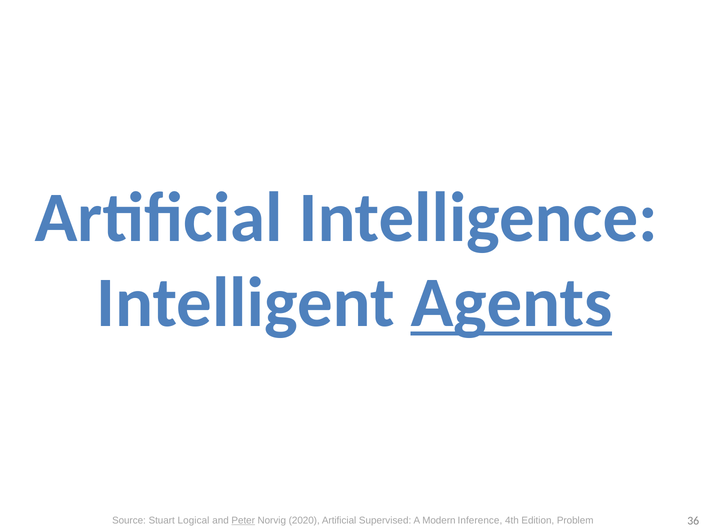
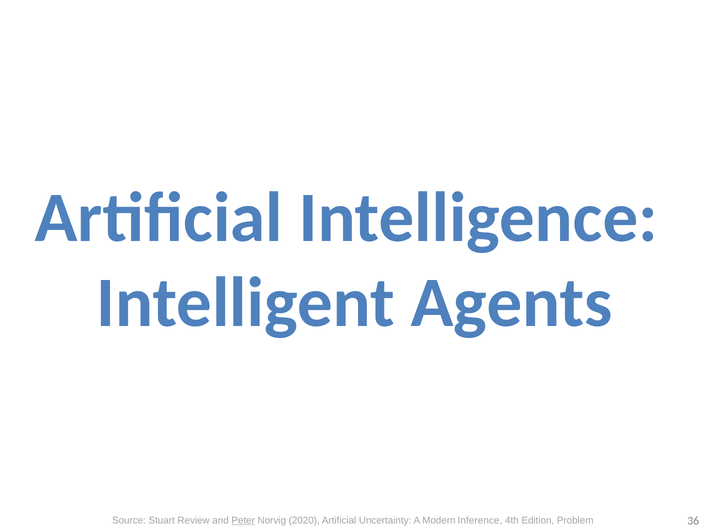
Agents underline: present -> none
Logical: Logical -> Review
Supervised: Supervised -> Uncertainty
